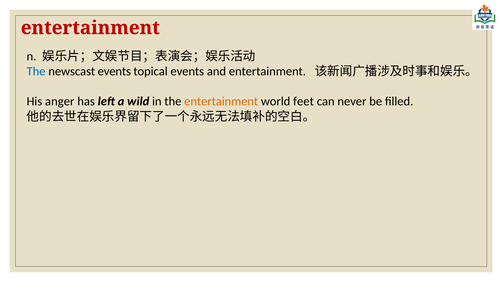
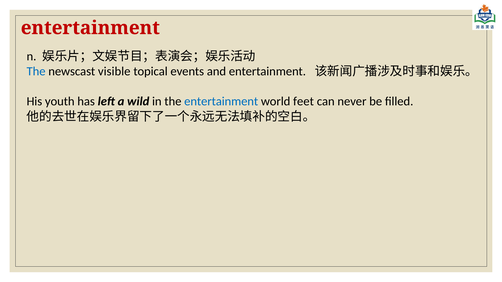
newscast events: events -> visible
anger: anger -> youth
entertainment at (221, 102) colour: orange -> blue
